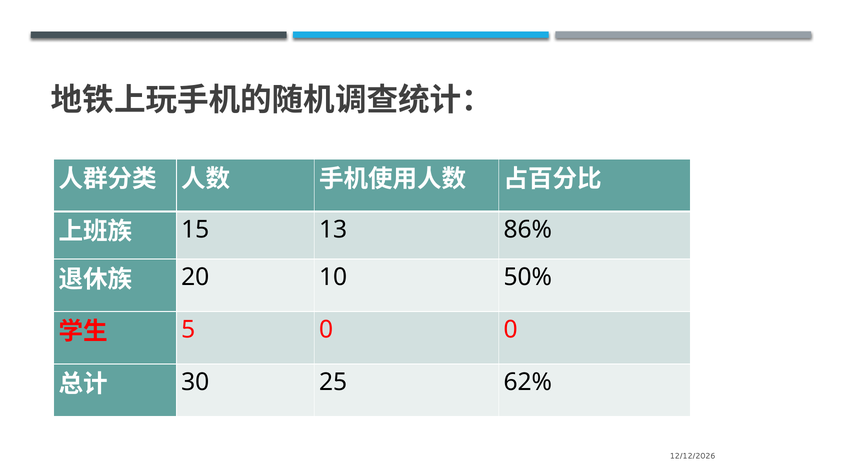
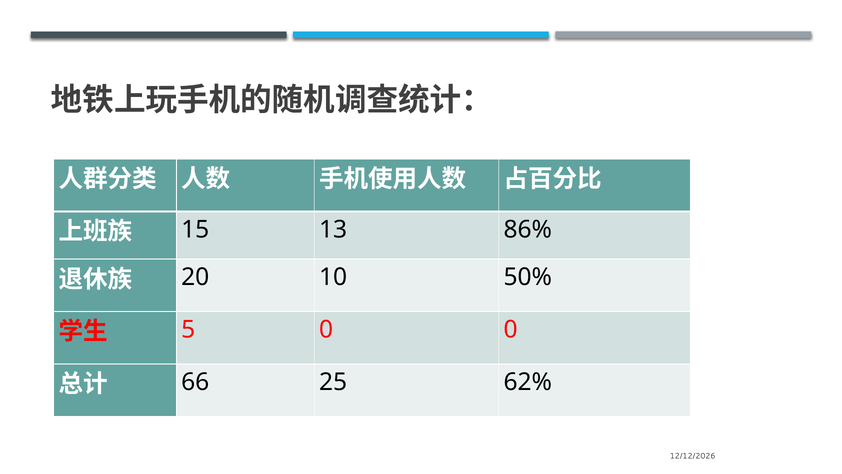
30: 30 -> 66
